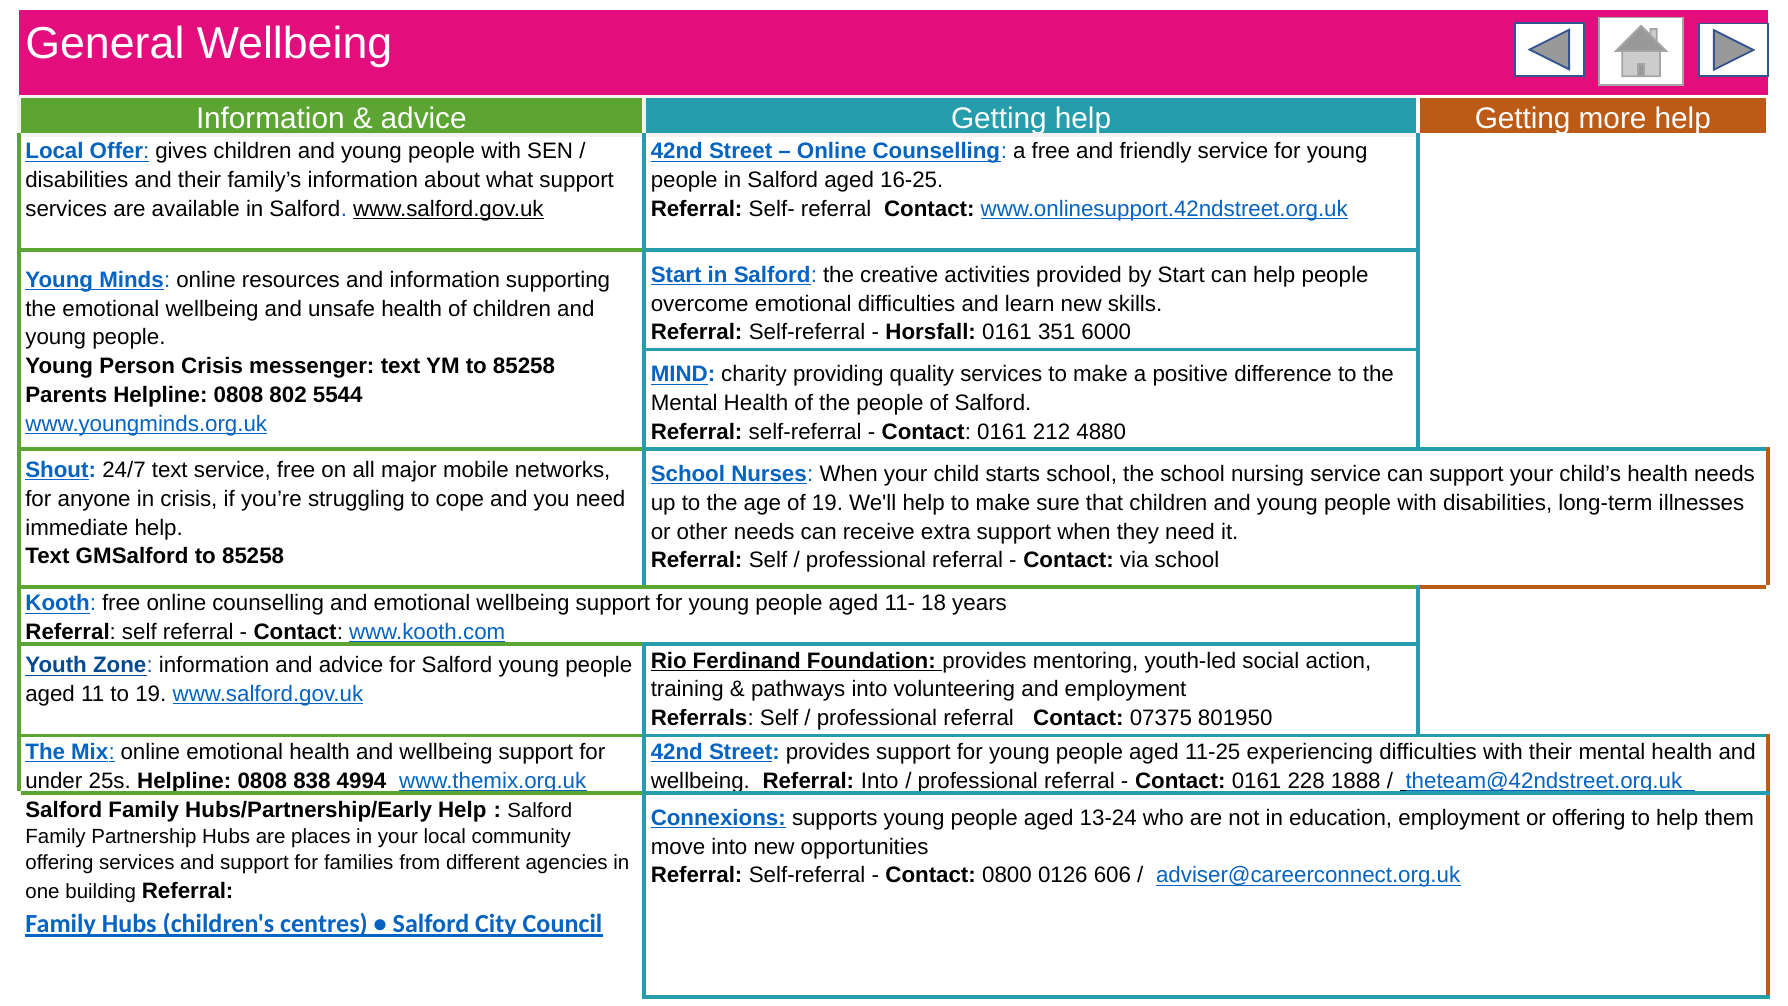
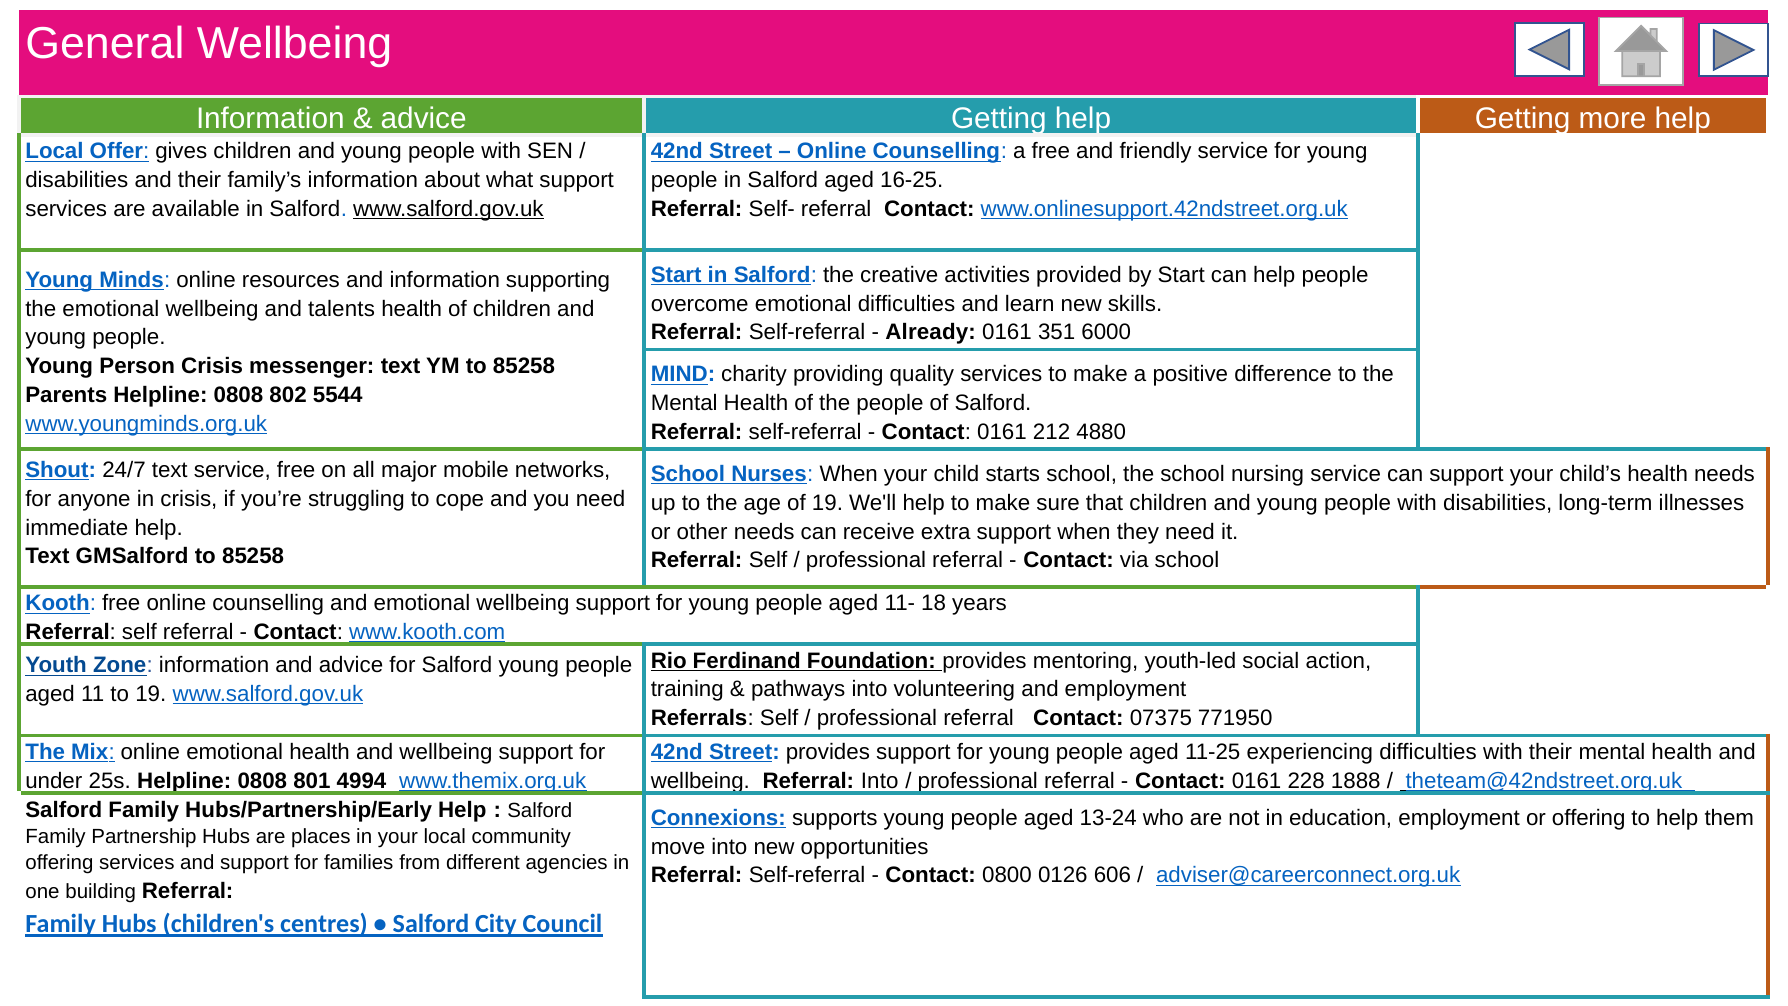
unsafe: unsafe -> talents
Horsfall: Horsfall -> Already
801950: 801950 -> 771950
838: 838 -> 801
